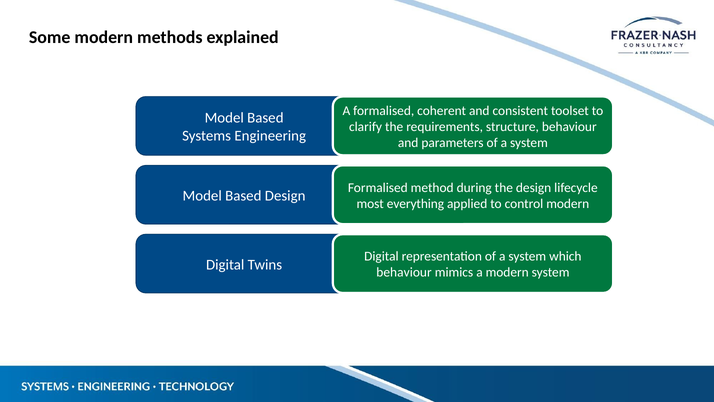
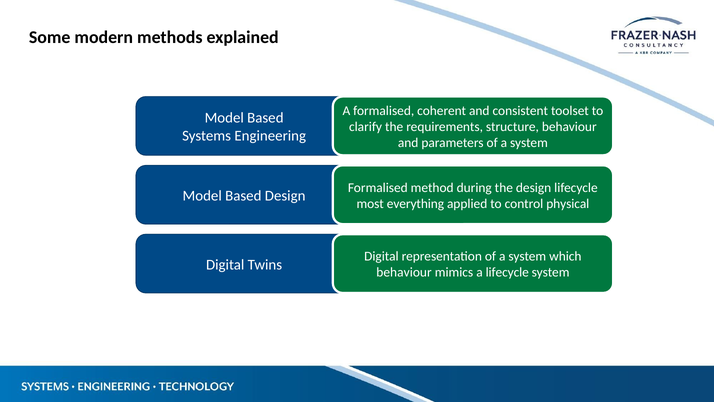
control modern: modern -> physical
a modern: modern -> lifecycle
